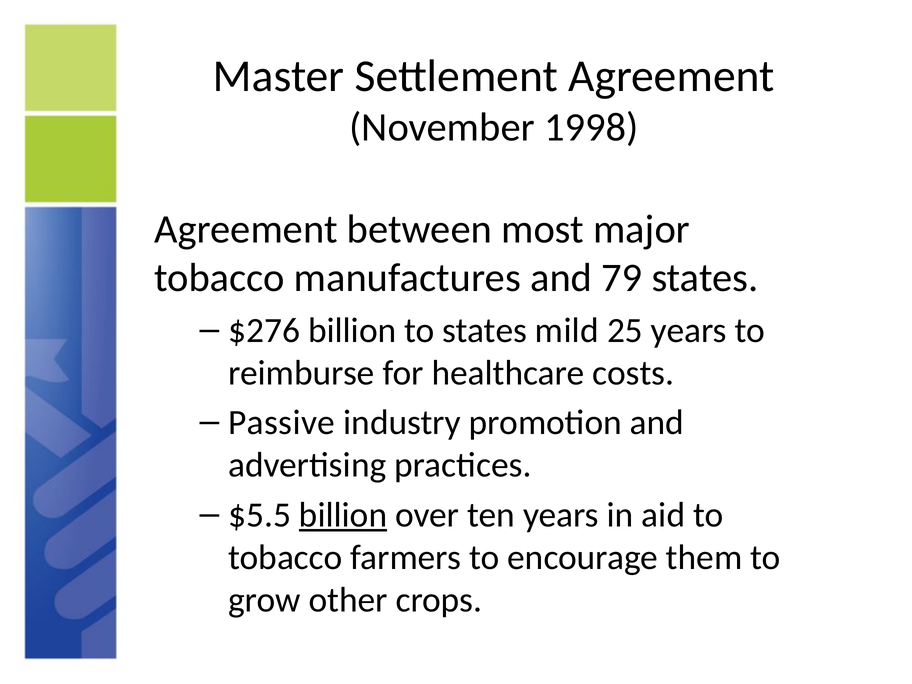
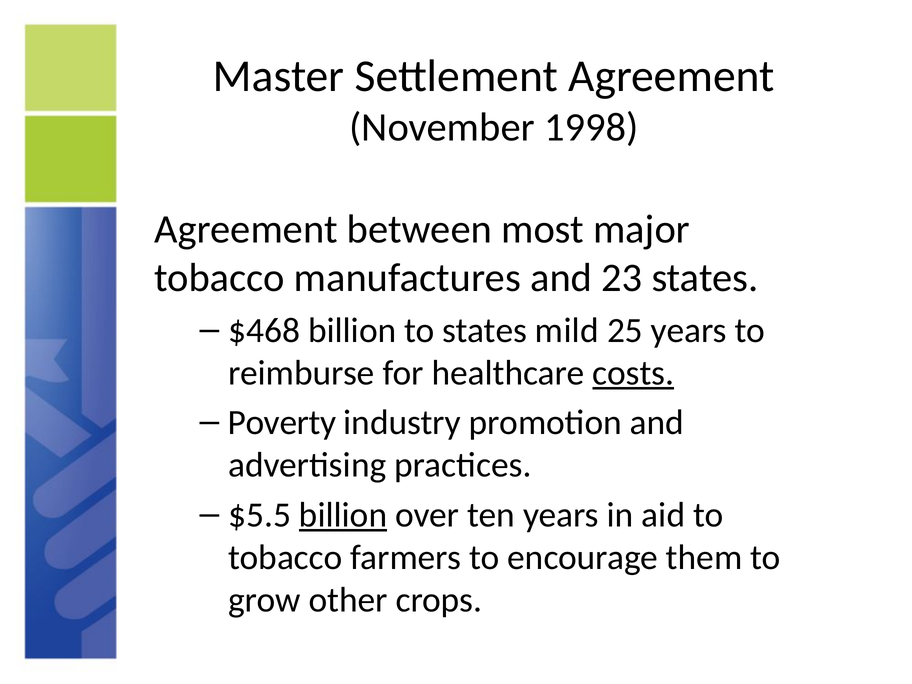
79: 79 -> 23
$276: $276 -> $468
costs underline: none -> present
Passive: Passive -> Poverty
